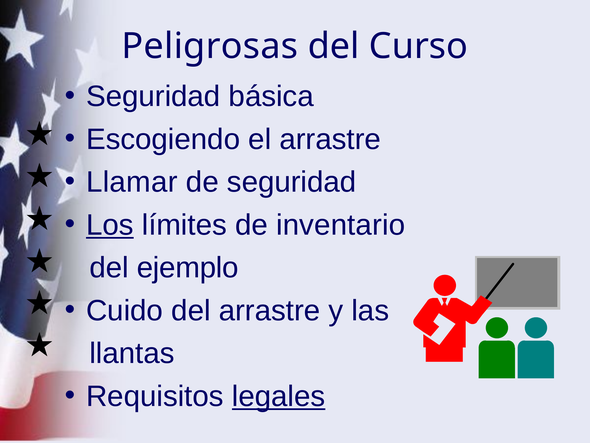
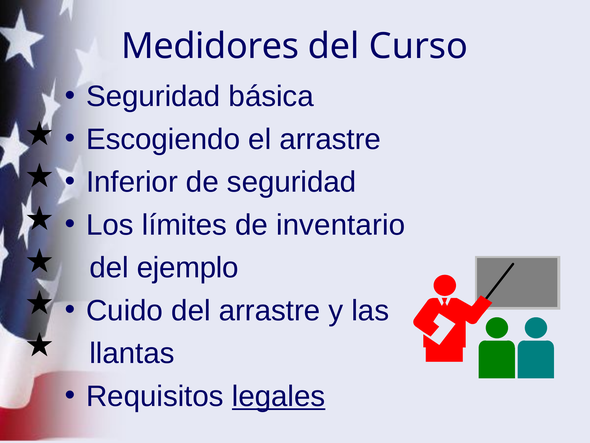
Peligrosas: Peligrosas -> Medidores
Llamar: Llamar -> Inferior
Los underline: present -> none
